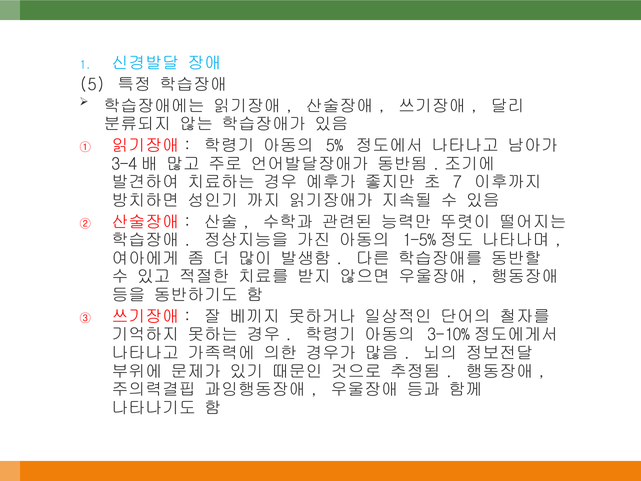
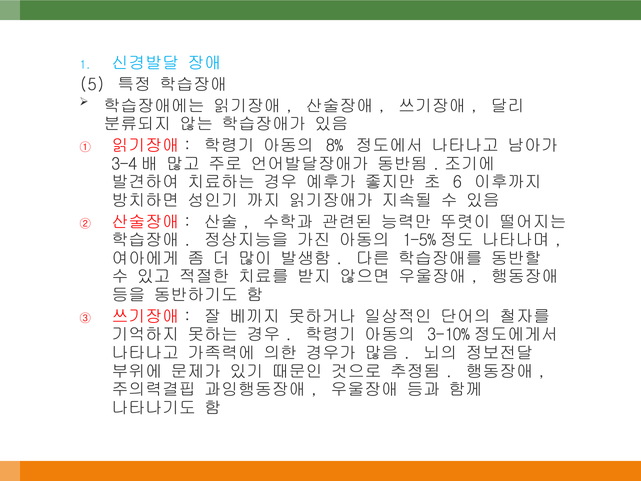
5%: 5% -> 8%
7: 7 -> 6
